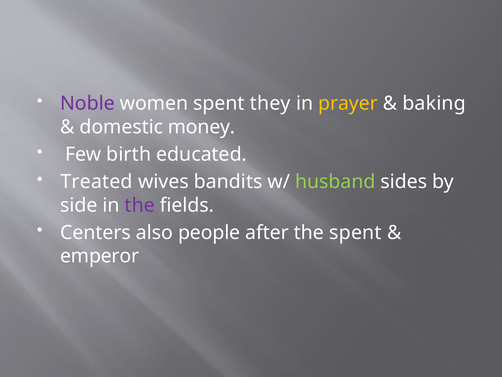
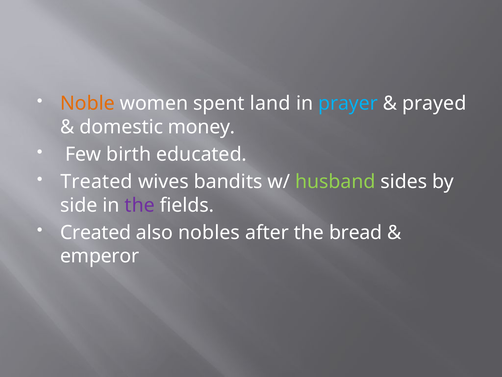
Noble colour: purple -> orange
they: they -> land
prayer colour: yellow -> light blue
baking: baking -> prayed
Centers: Centers -> Created
people: people -> nobles
the spent: spent -> bread
